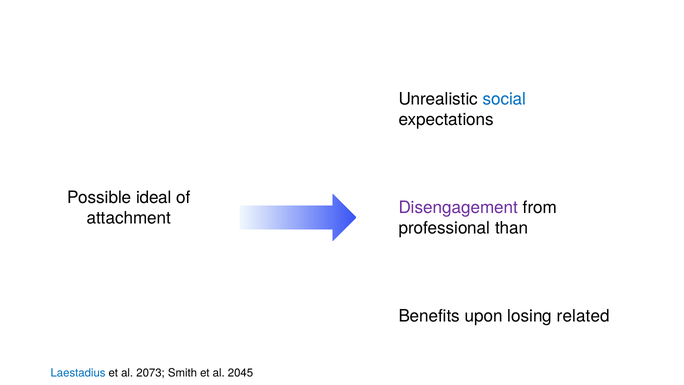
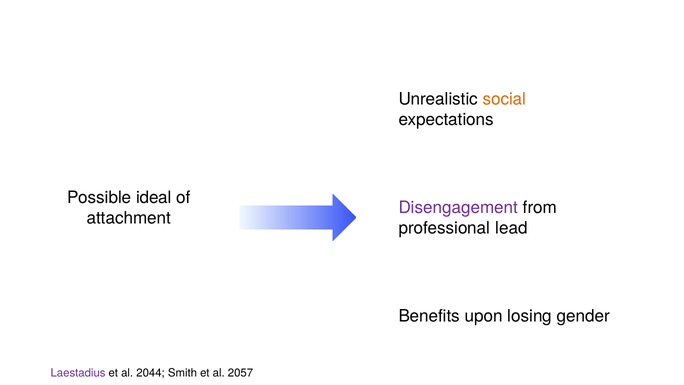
social colour: blue -> orange
than: than -> lead
related: related -> gender
Laestadius colour: blue -> purple
2073: 2073 -> 2044
2045: 2045 -> 2057
